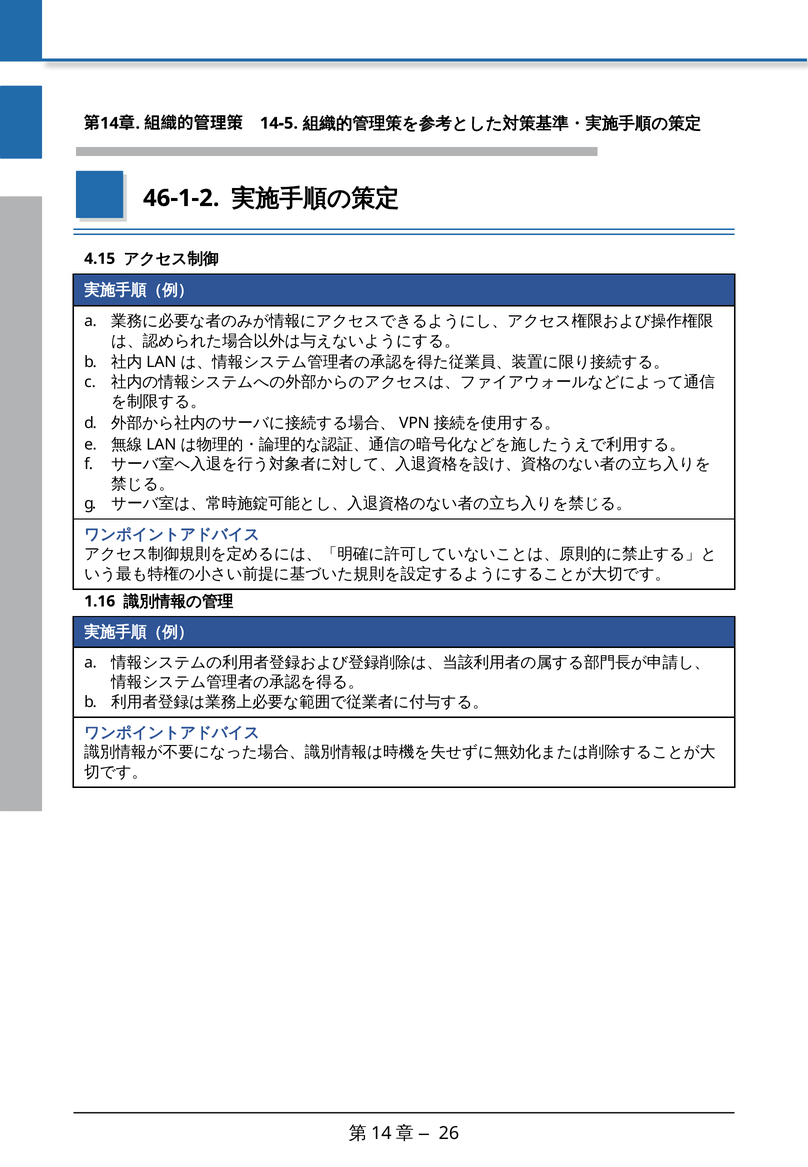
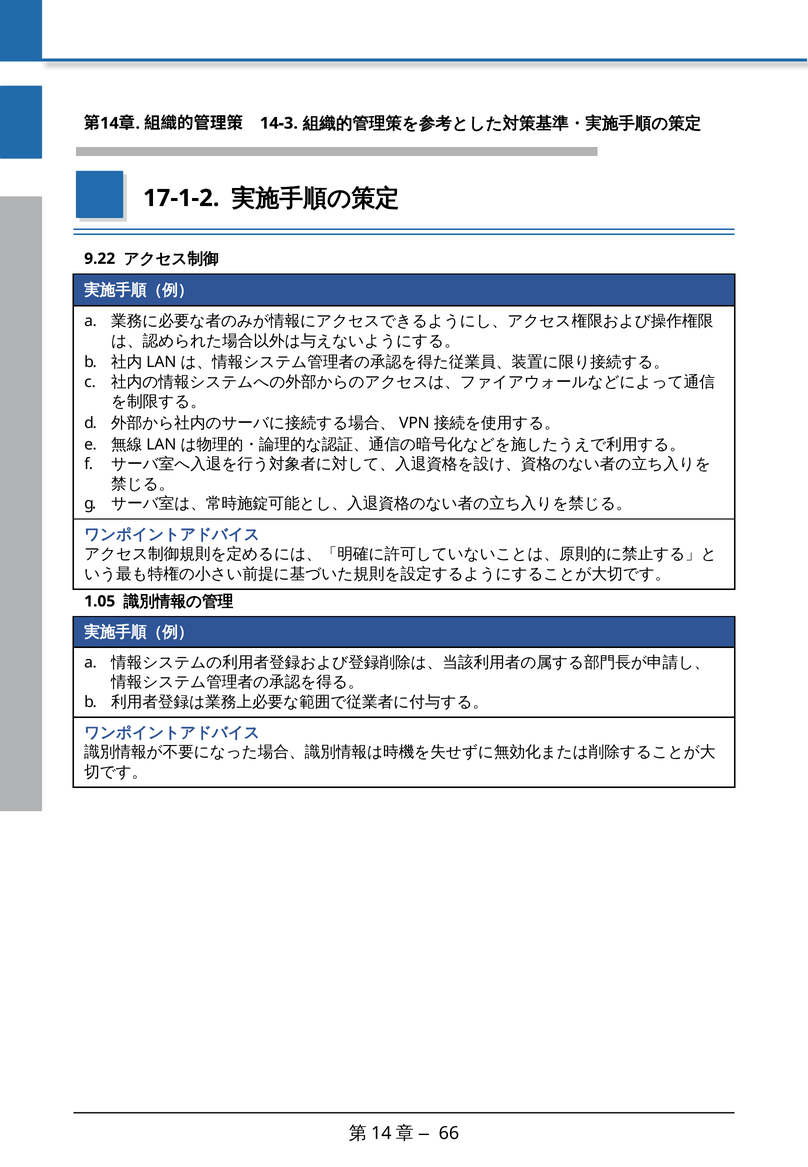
14-5: 14-5 -> 14-3
46-1-2: 46-1-2 -> 17-1-2
4.15: 4.15 -> 9.22
1.16: 1.16 -> 1.05
26: 26 -> 66
